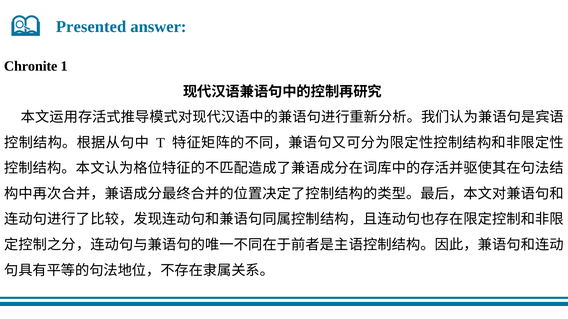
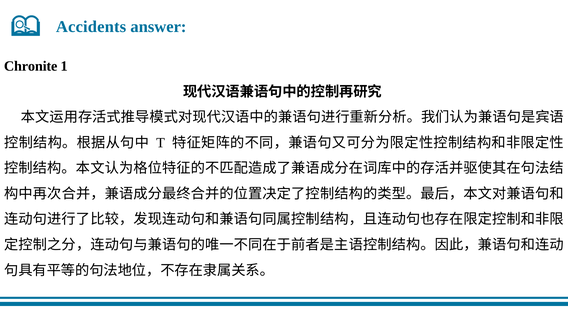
Presented: Presented -> Accidents
